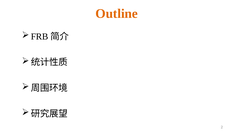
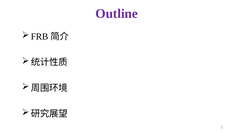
Outline colour: orange -> purple
